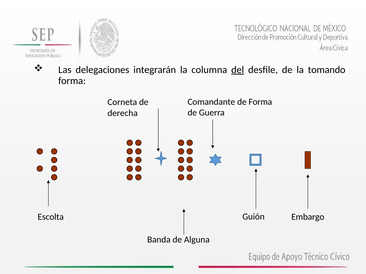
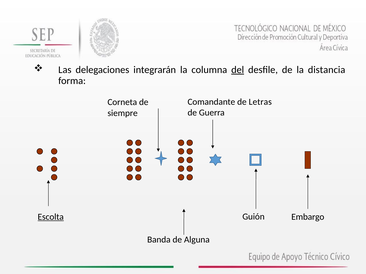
tomando: tomando -> distancia
de Forma: Forma -> Letras
derecha: derecha -> siempre
Escolta underline: none -> present
